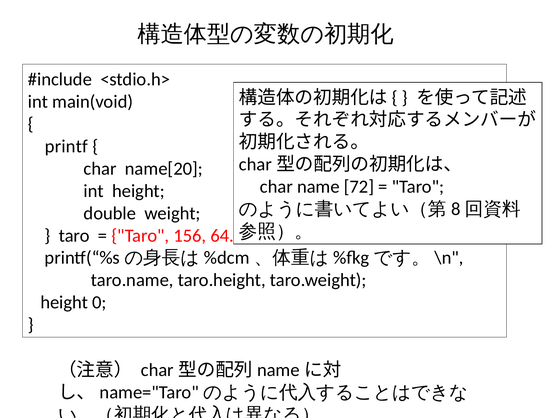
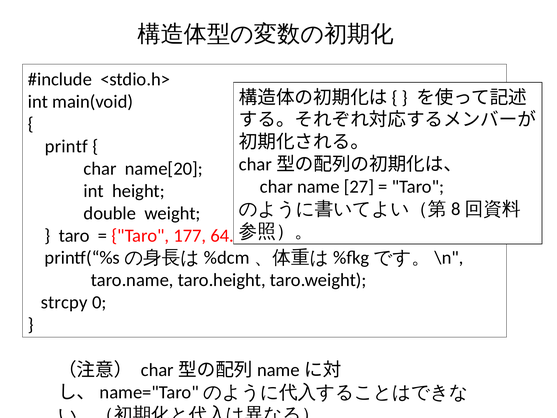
72: 72 -> 27
156: 156 -> 177
height at (64, 302): height -> strcpy
